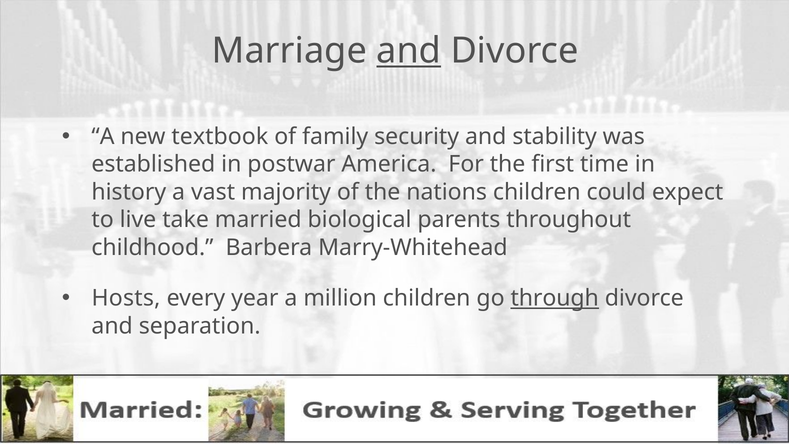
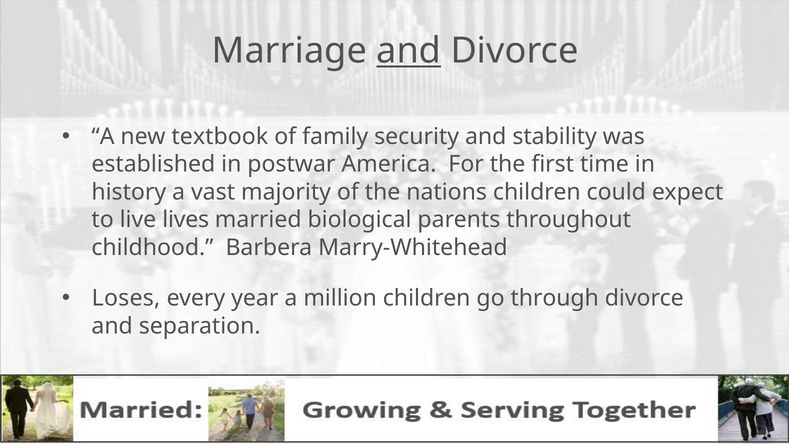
take: take -> lives
Hosts: Hosts -> Loses
through underline: present -> none
